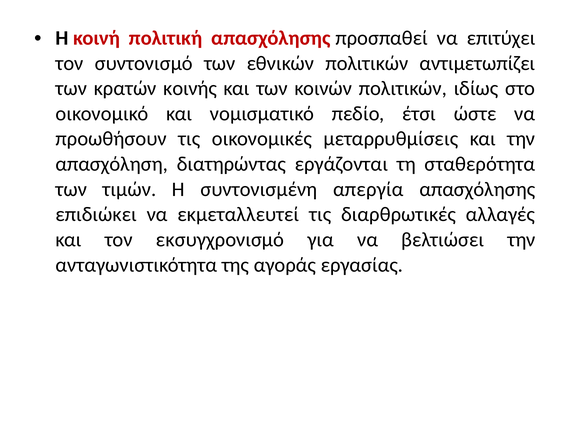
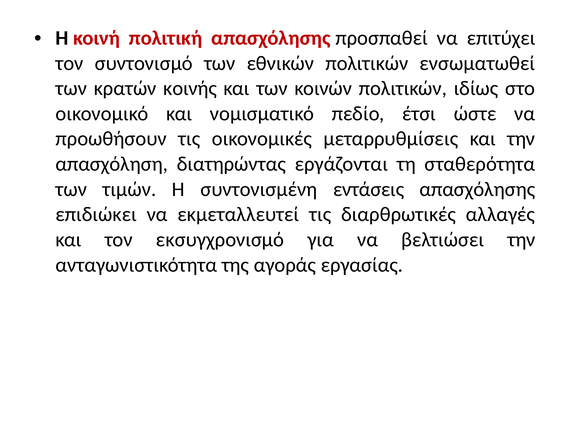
αντιμετωπίζει: αντιμετωπίζει -> ενσωματωθεί
απεργία: απεργία -> εντάσεις
